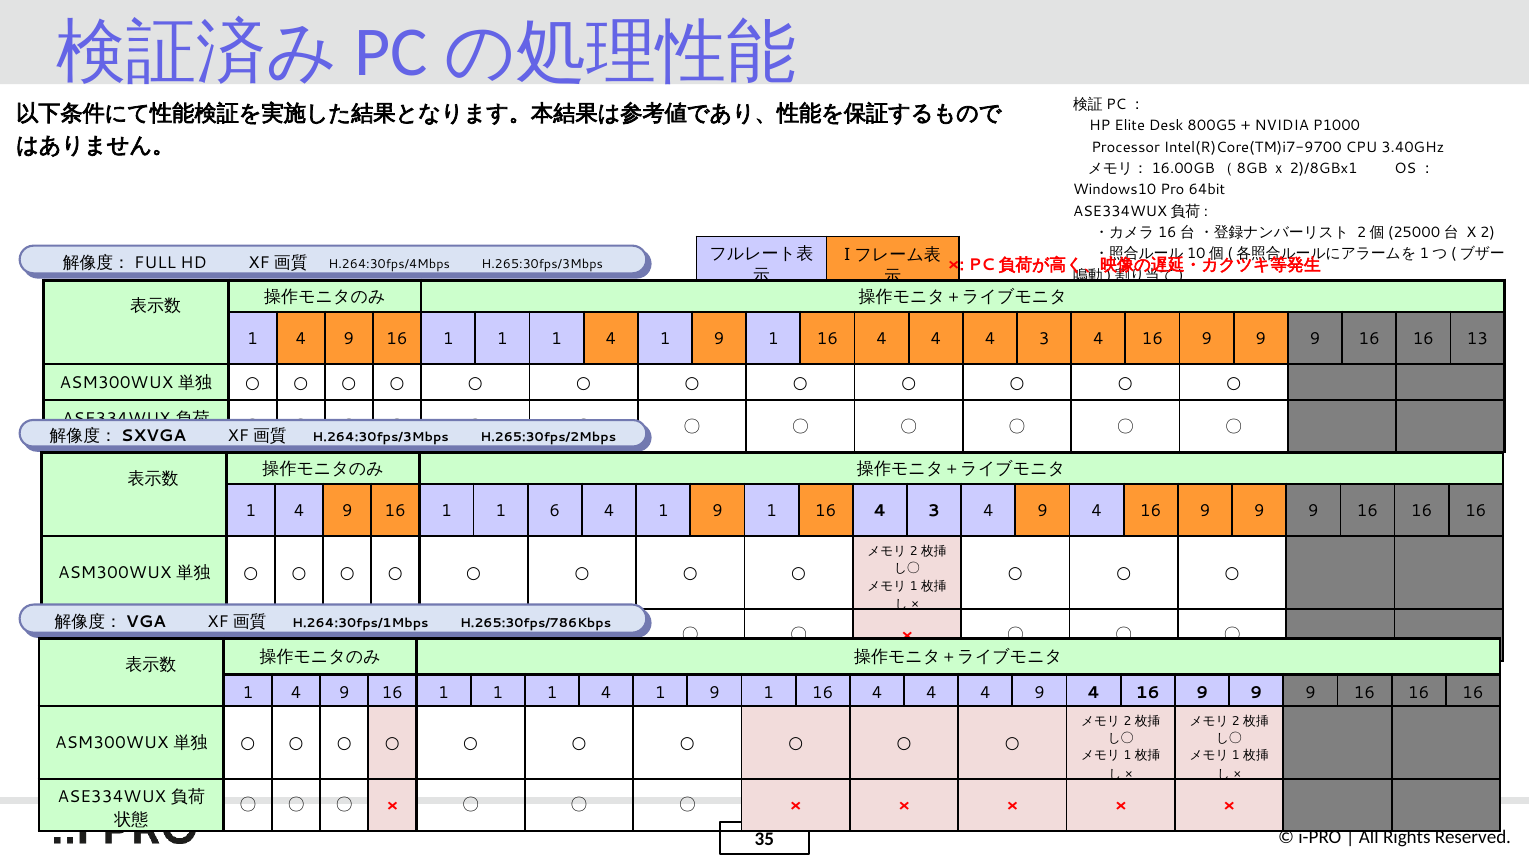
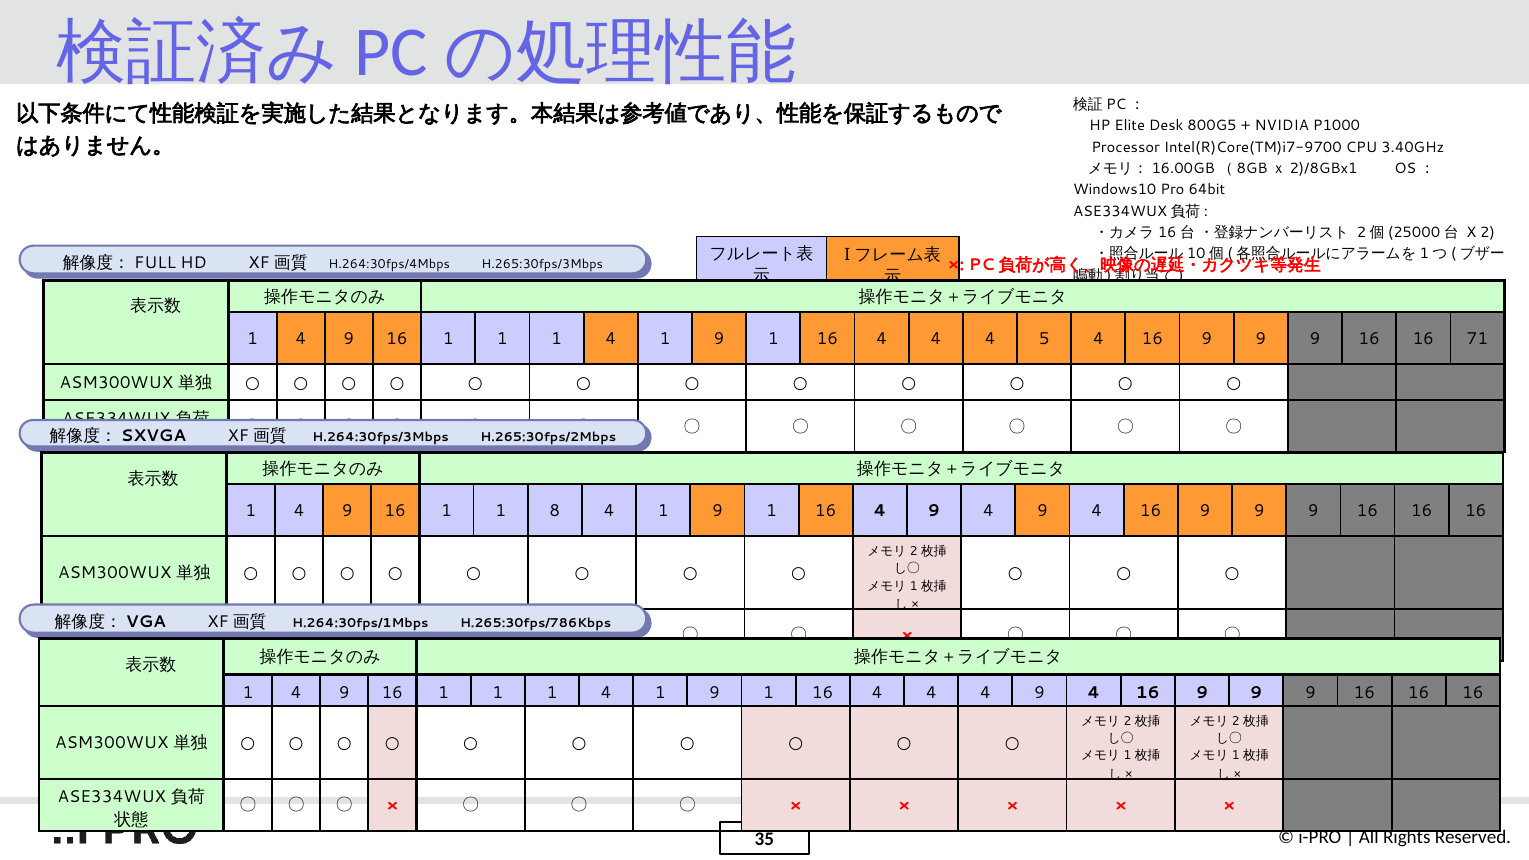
4 4 3: 3 -> 5
13: 13 -> 71
6: 6 -> 8
16 4 3: 3 -> 9
